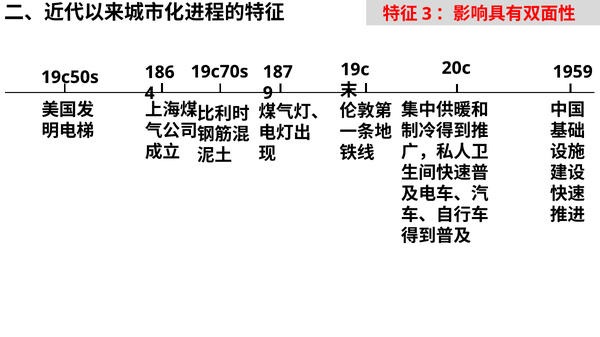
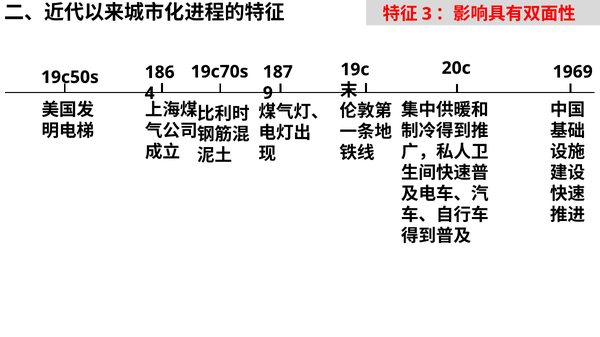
1959: 1959 -> 1969
